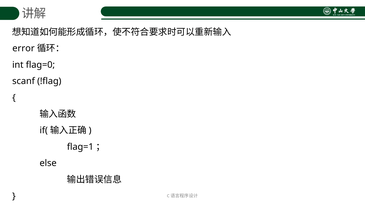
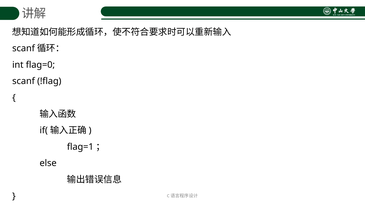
error at (24, 48): error -> scanf
